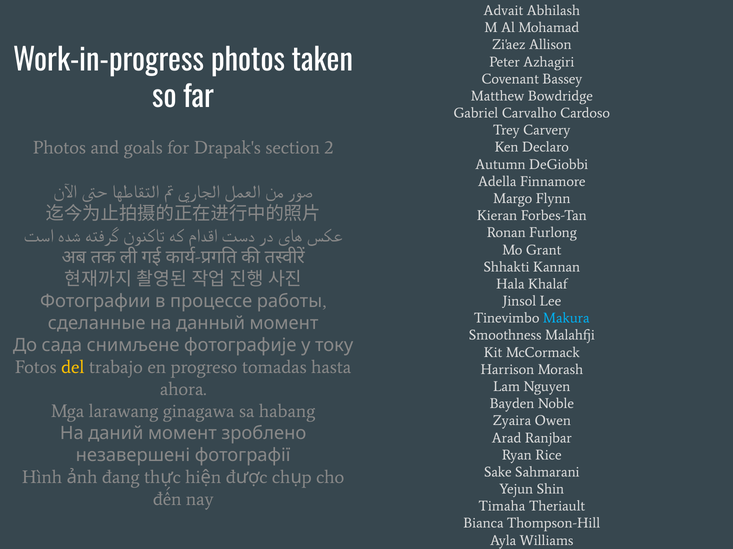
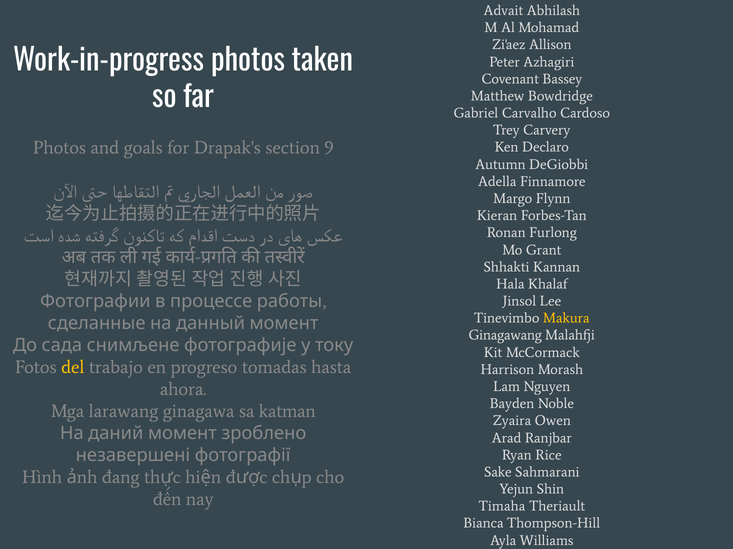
2: 2 -> 9
Makura colour: light blue -> yellow
Smoothness: Smoothness -> Ginagawang
habang: habang -> katman
